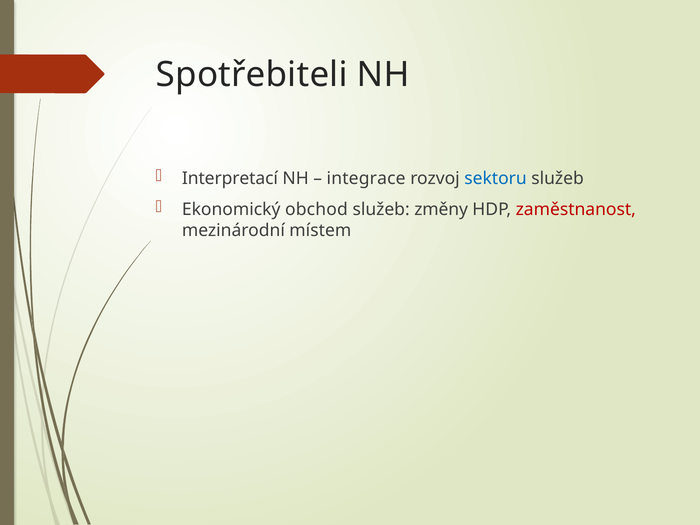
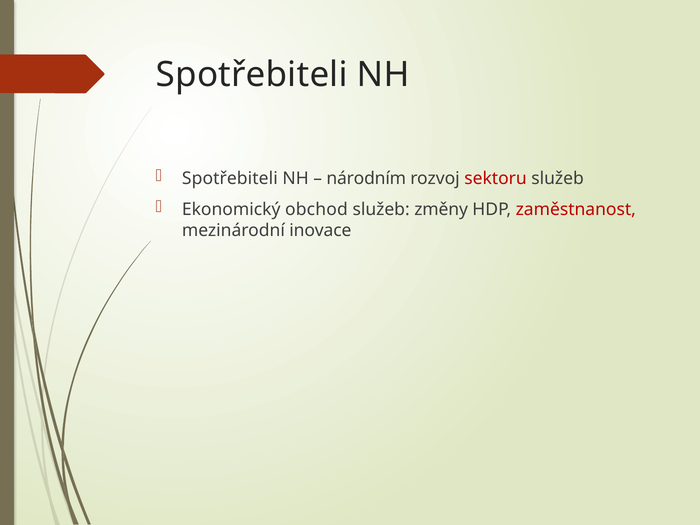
Interpretací at (230, 179): Interpretací -> Spotřebiteli
integrace: integrace -> národním
sektoru colour: blue -> red
místem: místem -> inovace
